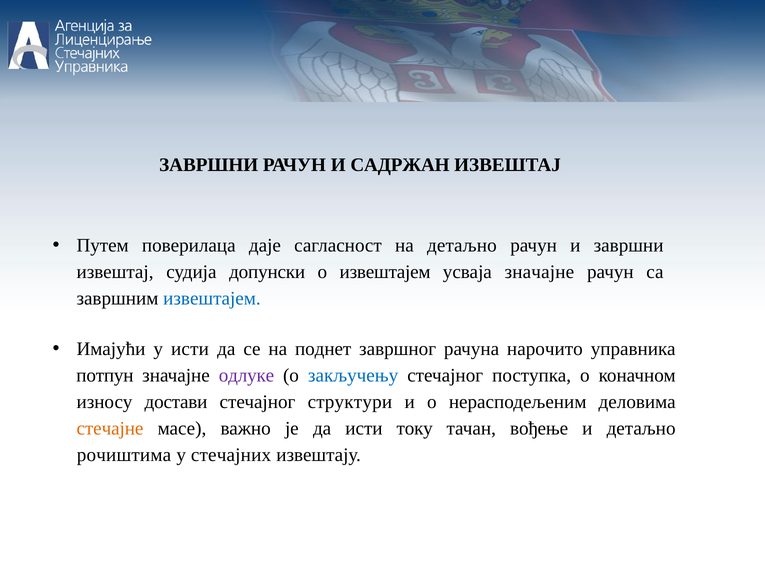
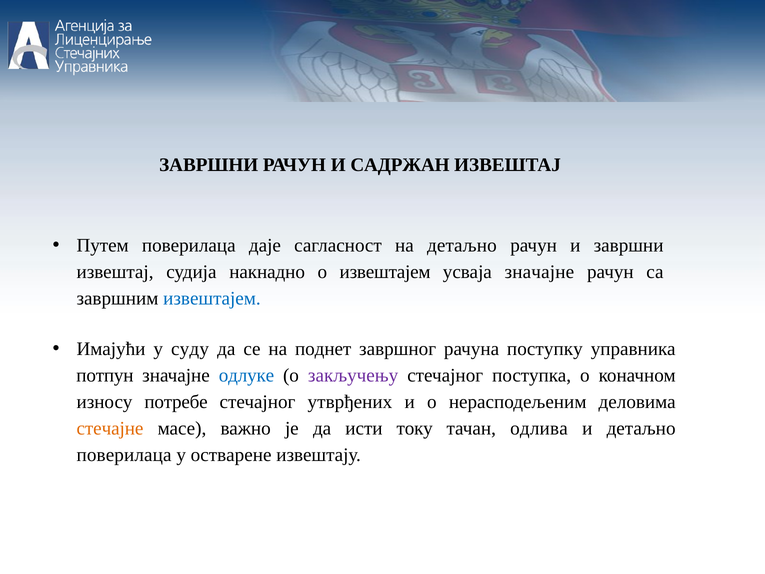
допунски: допунски -> накнадно
у исти: исти -> суду
нарочито: нарочито -> поступку
одлуке colour: purple -> blue
закључењу colour: blue -> purple
достави: достави -> потребе
структури: структури -> утврђених
вођење: вођење -> одлива
рочиштима at (124, 455): рочиштима -> поверилаца
стечајних: стечајних -> остварене
